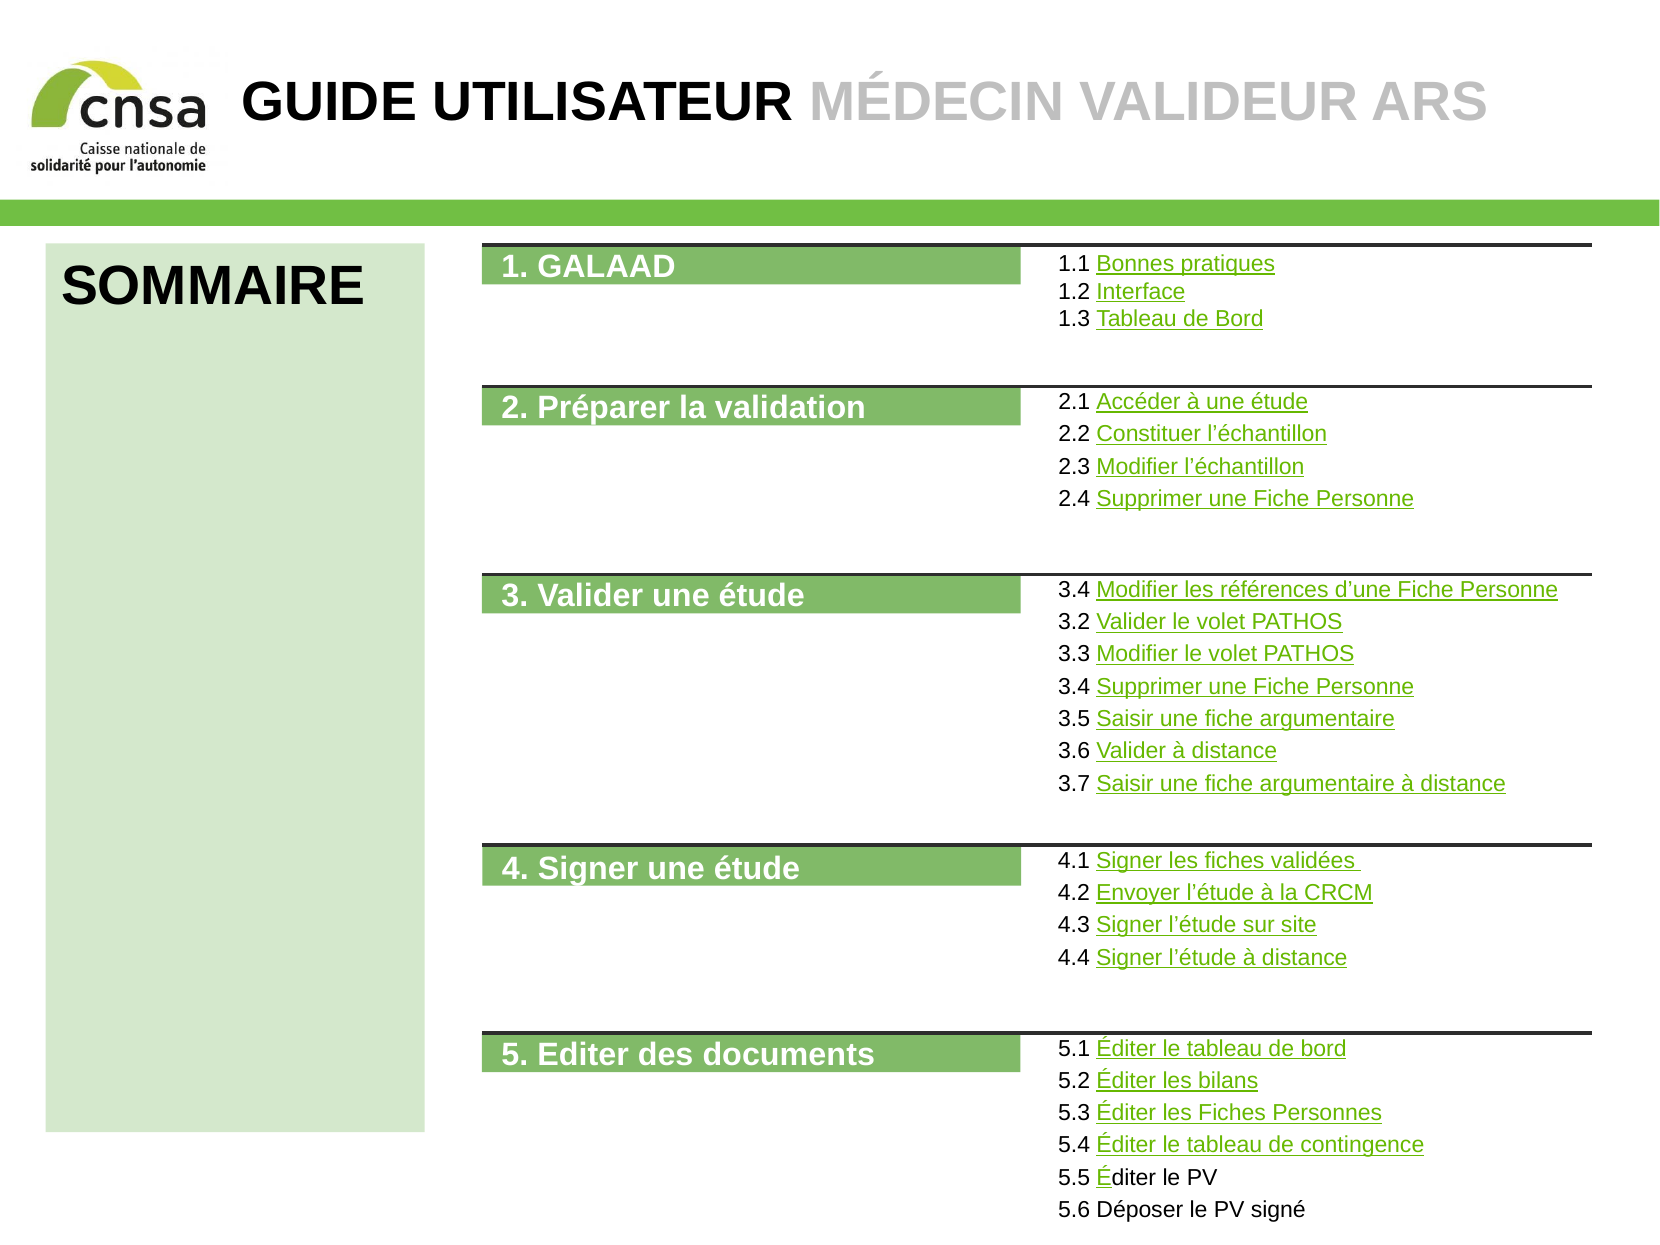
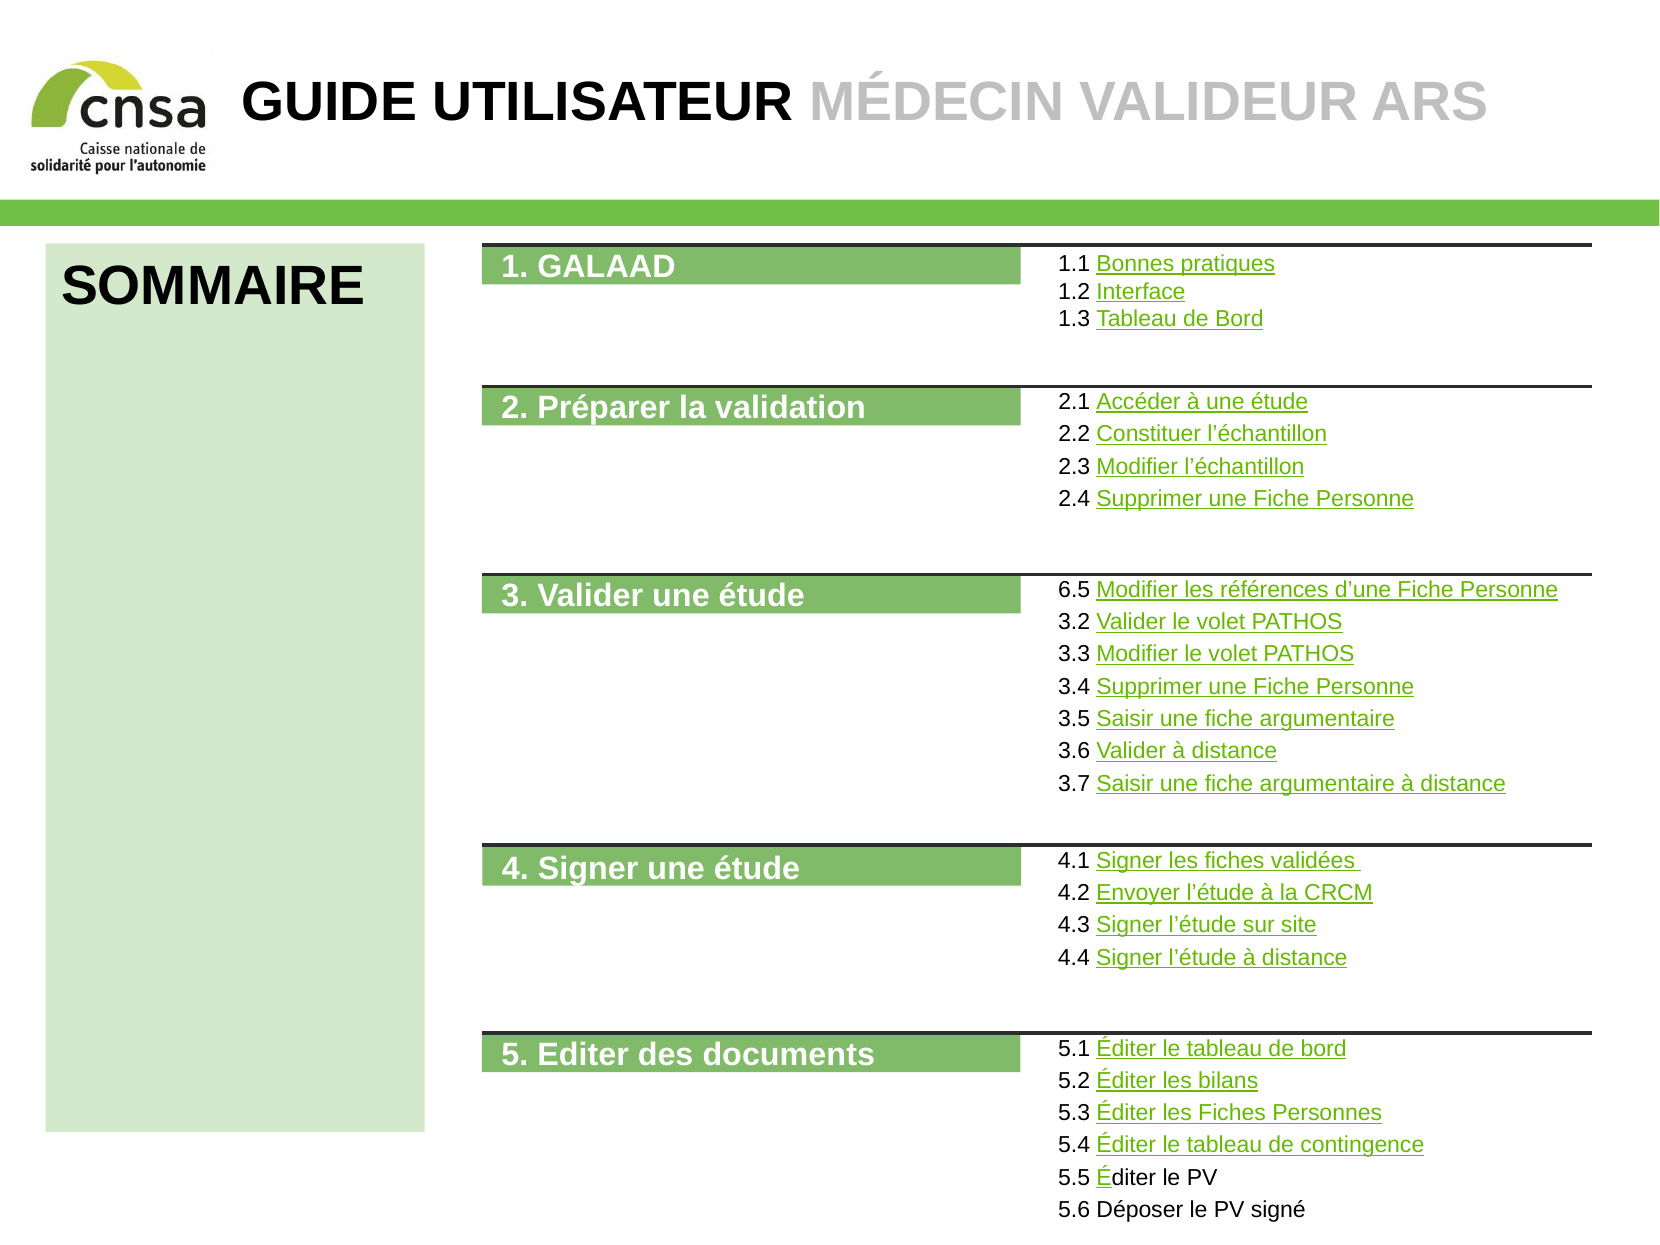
3.4 at (1074, 590): 3.4 -> 6.5
